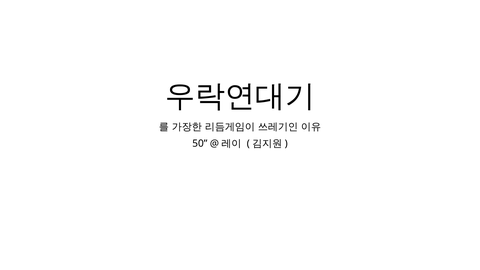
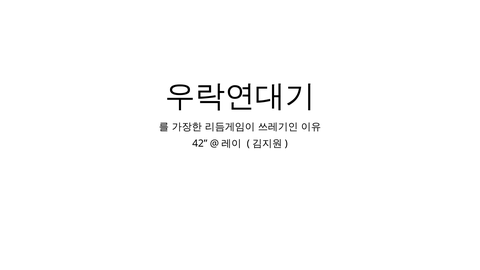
50: 50 -> 42
